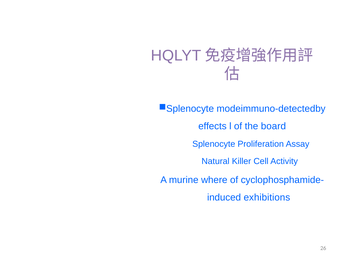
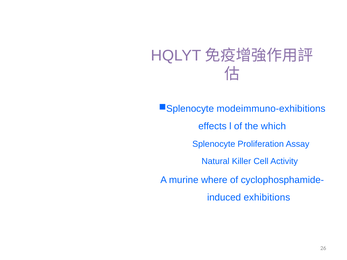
modeimmuno-detectedby: modeimmuno-detectedby -> modeimmuno-exhibitions
board: board -> which
